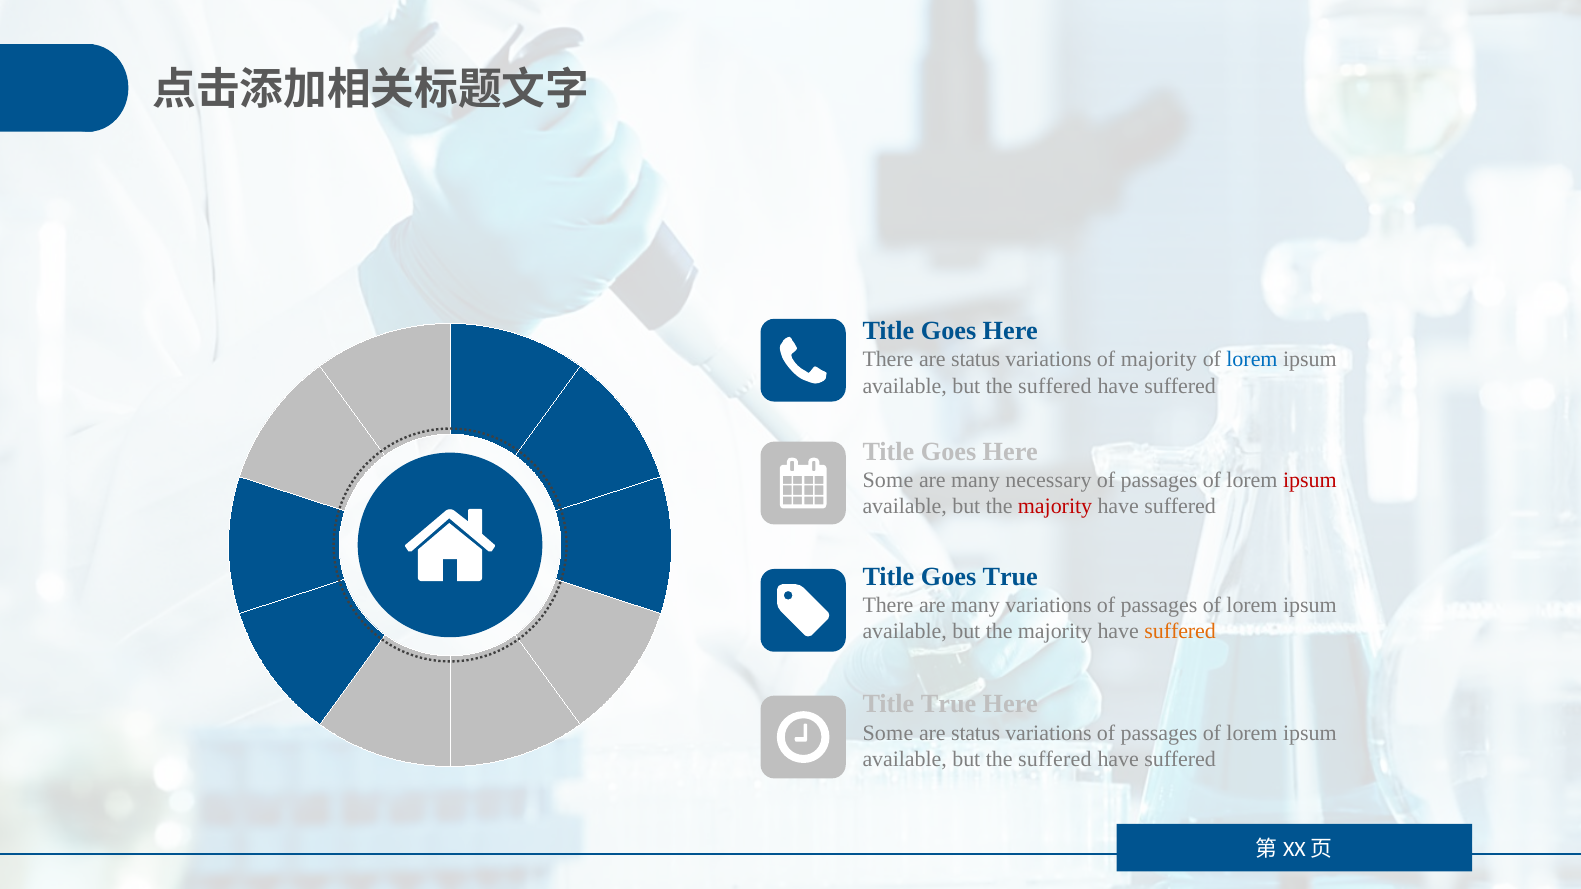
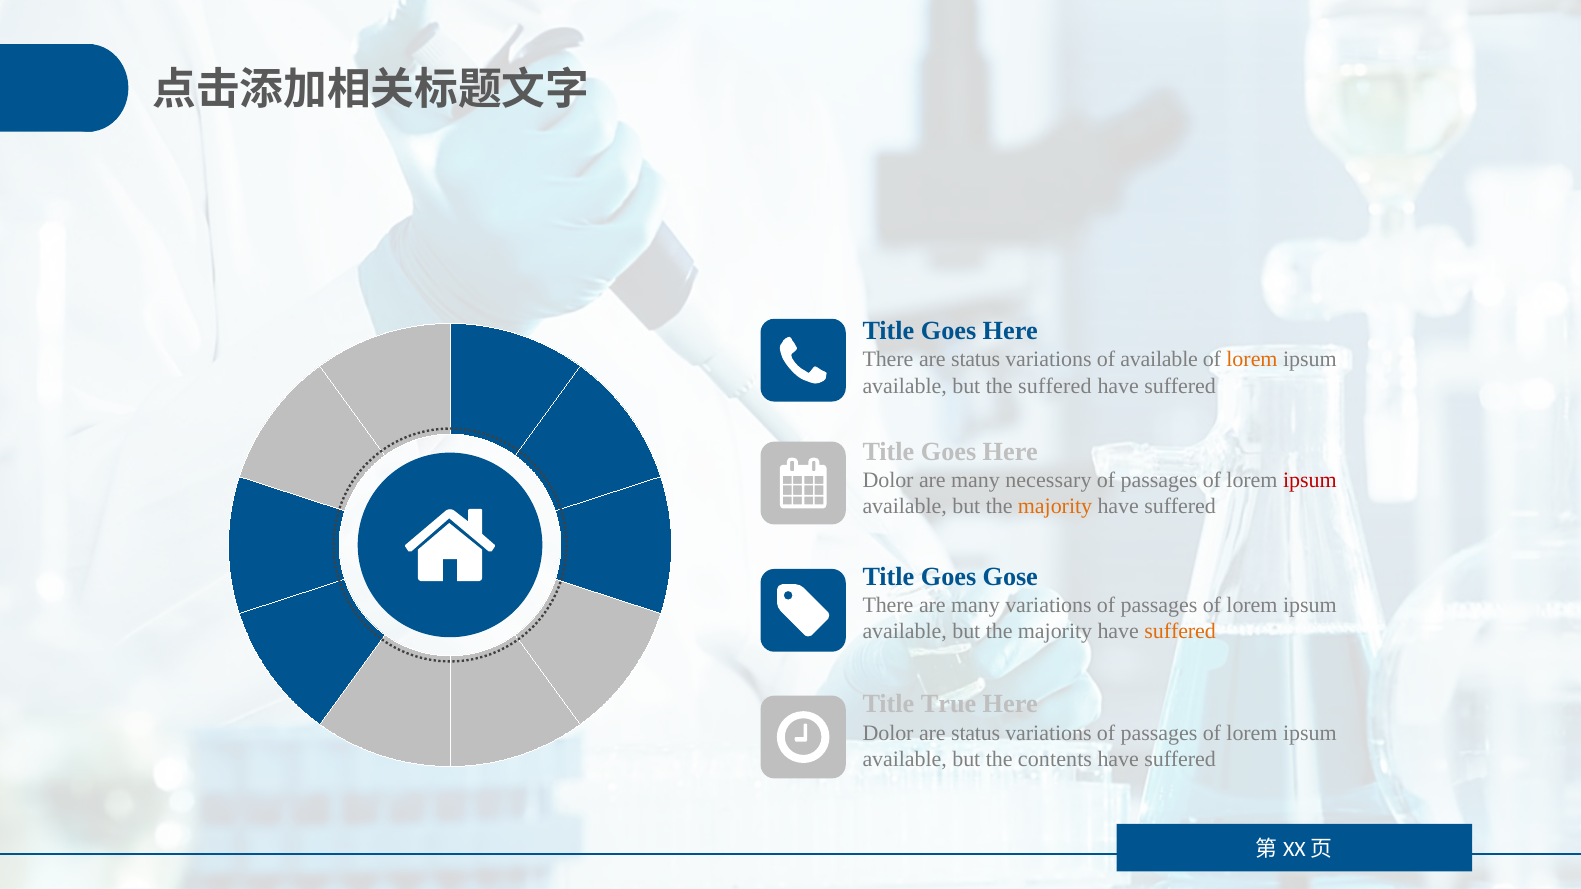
of majority: majority -> available
lorem at (1252, 360) colour: blue -> orange
Some at (888, 480): Some -> Dolor
majority at (1055, 507) colour: red -> orange
Goes True: True -> Gose
Some at (888, 733): Some -> Dolor
suffered at (1055, 759): suffered -> contents
